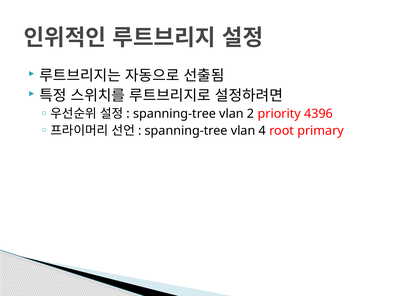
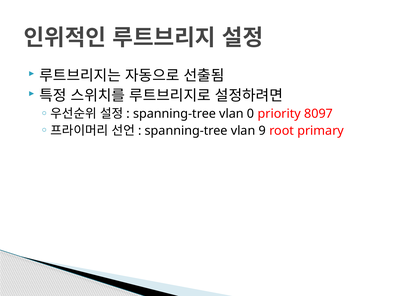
2: 2 -> 0
4396: 4396 -> 8097
4: 4 -> 9
